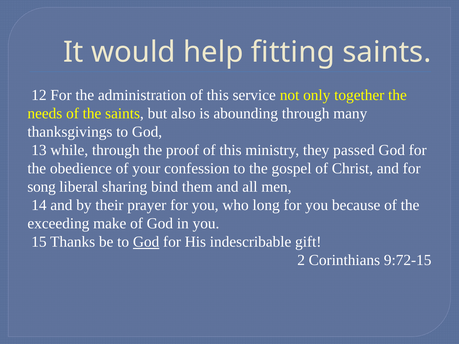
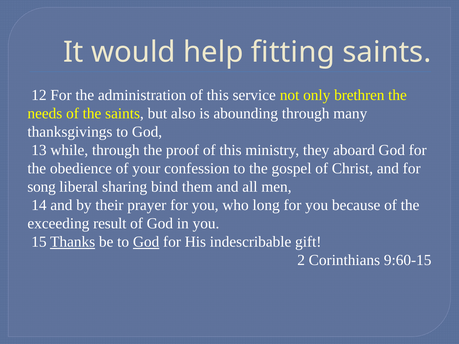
together: together -> brethren
passed: passed -> aboard
make: make -> result
Thanks underline: none -> present
9:72-15: 9:72-15 -> 9:60-15
